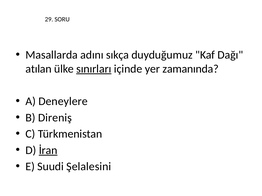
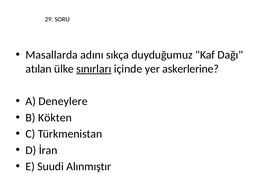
zamanında: zamanında -> askerlerine
Direniş: Direniş -> Kökten
İran underline: present -> none
Şelalesini: Şelalesini -> Alınmıştır
